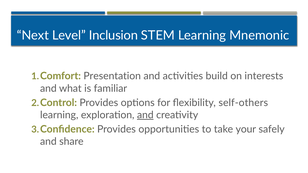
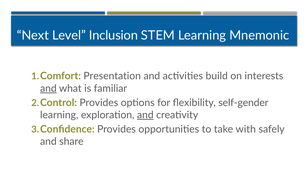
and at (48, 89) underline: none -> present
self-others: self-others -> self-gender
your: your -> with
